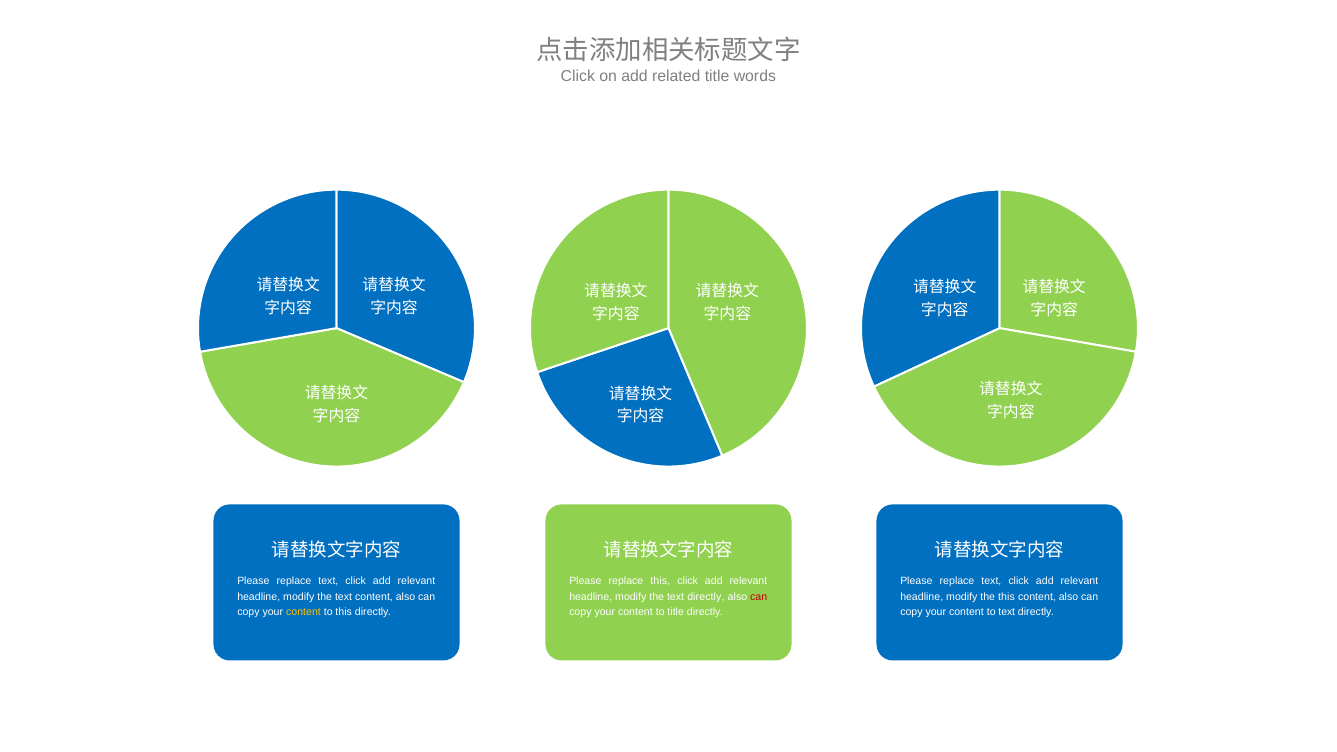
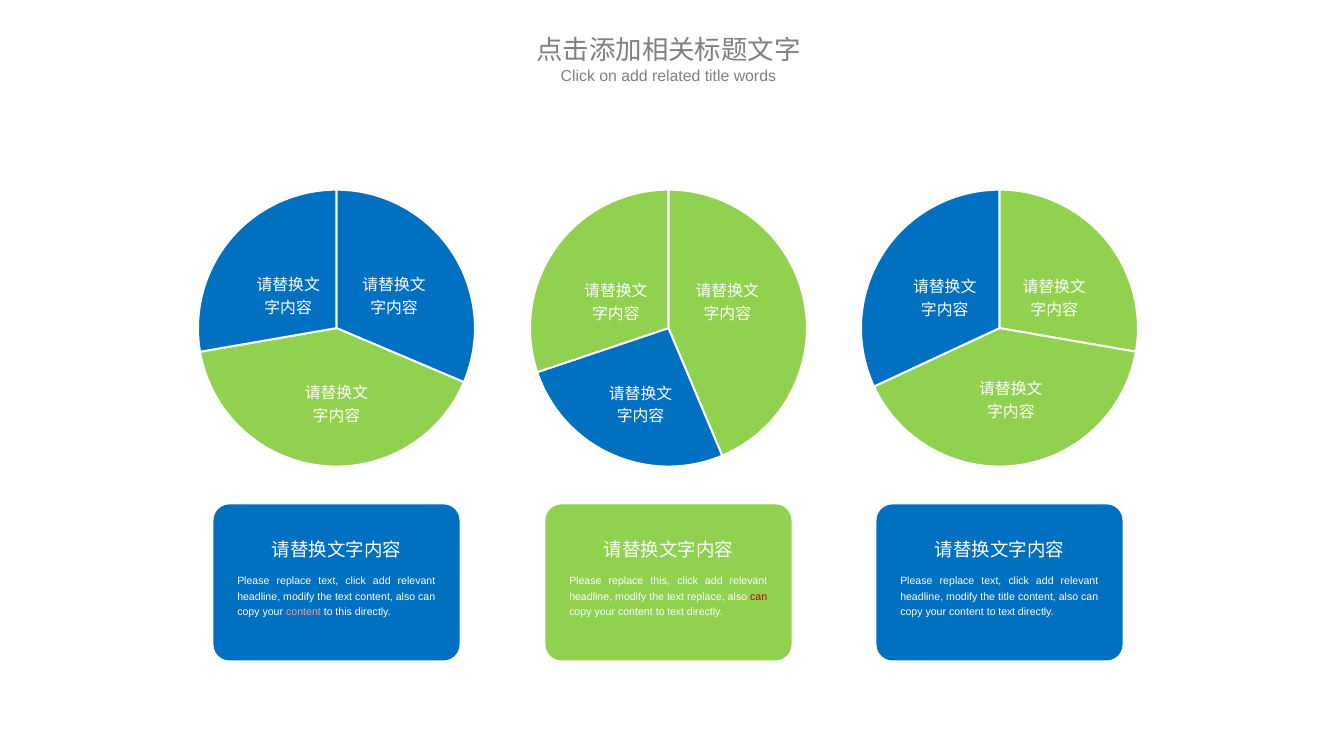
the text directly: directly -> replace
the this: this -> title
content at (303, 612) colour: yellow -> pink
title at (676, 612): title -> text
